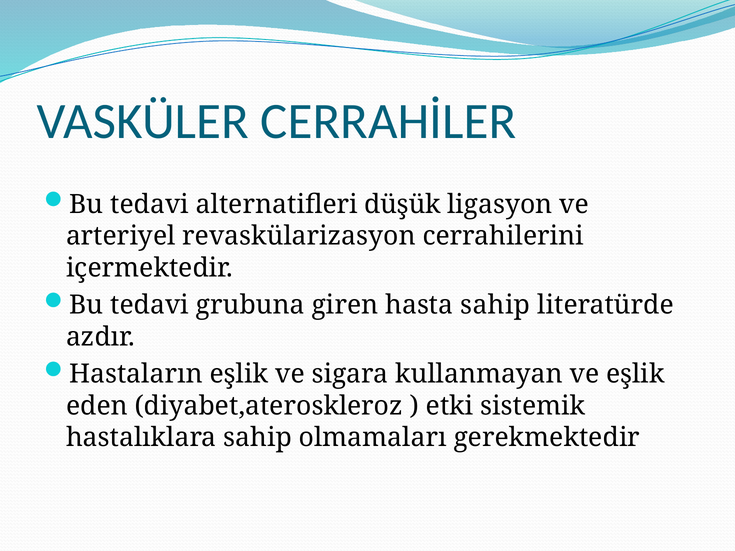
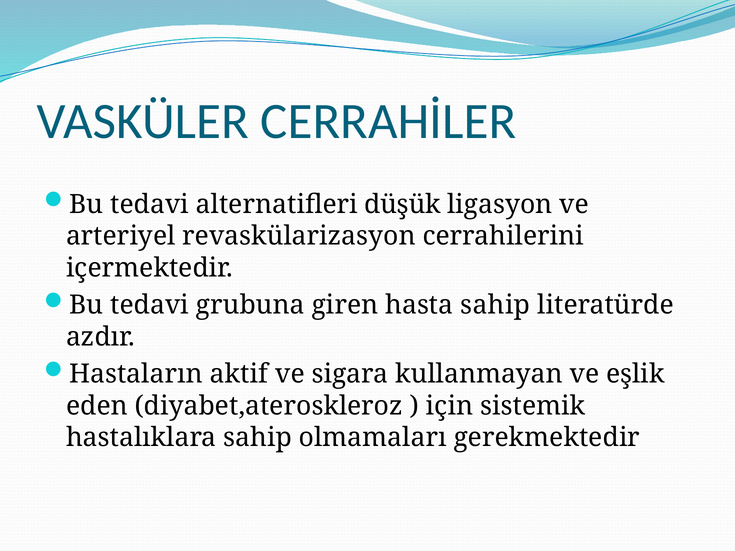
Hastaların eşlik: eşlik -> aktif
etki: etki -> için
